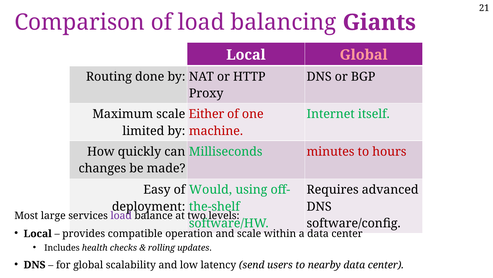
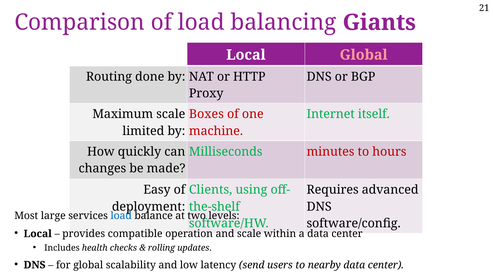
Either: Either -> Boxes
Would: Would -> Clients
load at (121, 215) colour: purple -> blue
